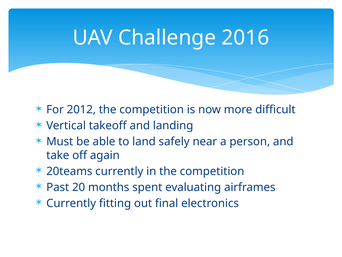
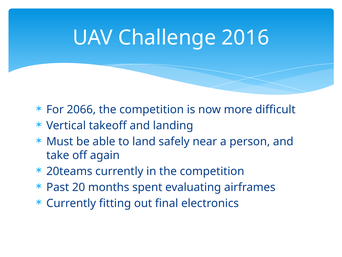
2012: 2012 -> 2066
